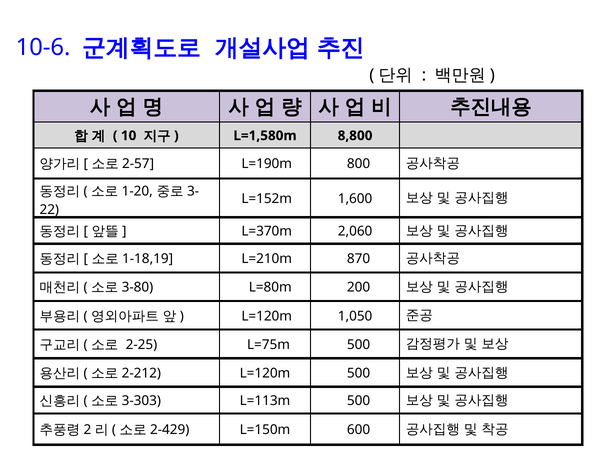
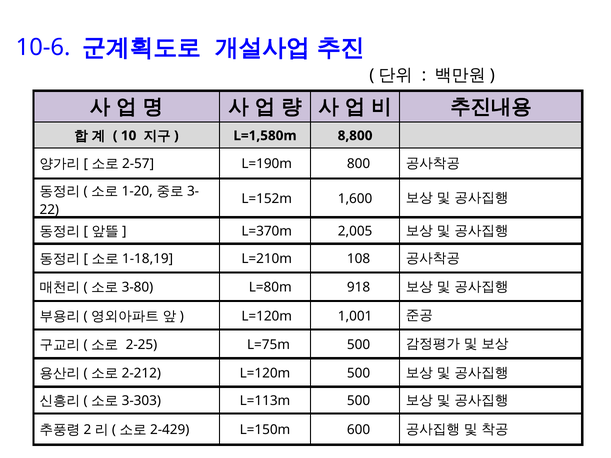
2,060: 2,060 -> 2,005
870: 870 -> 108
200: 200 -> 918
1,050: 1,050 -> 1,001
